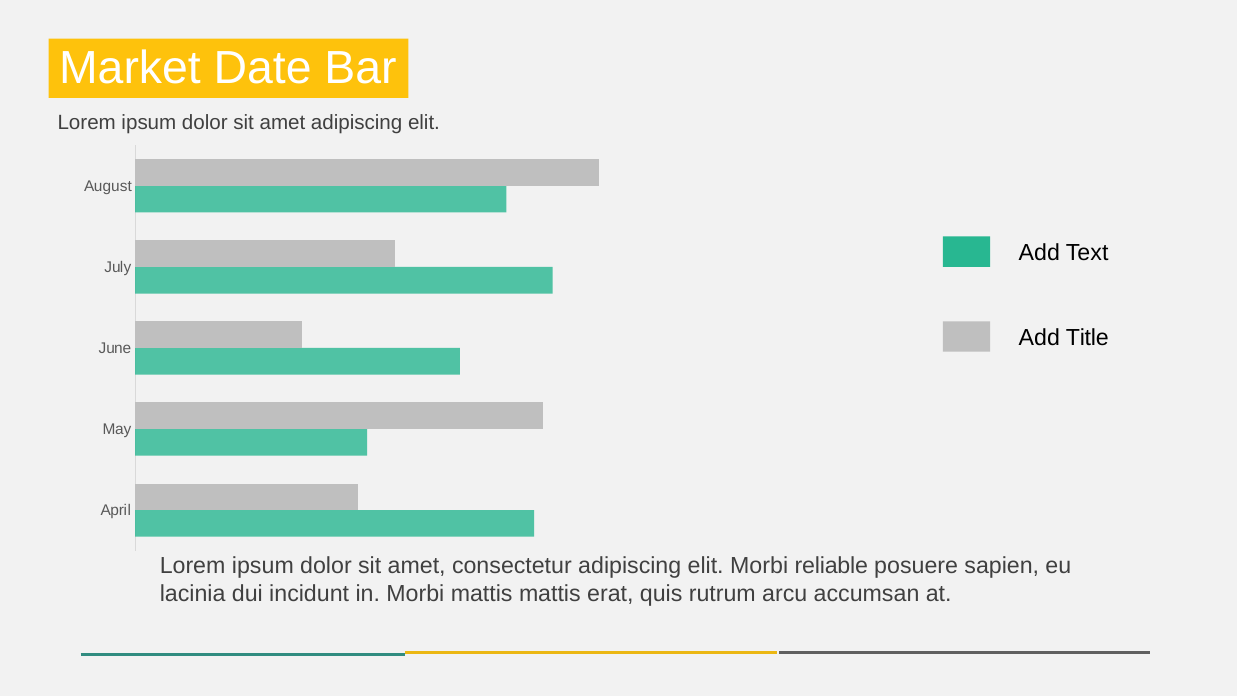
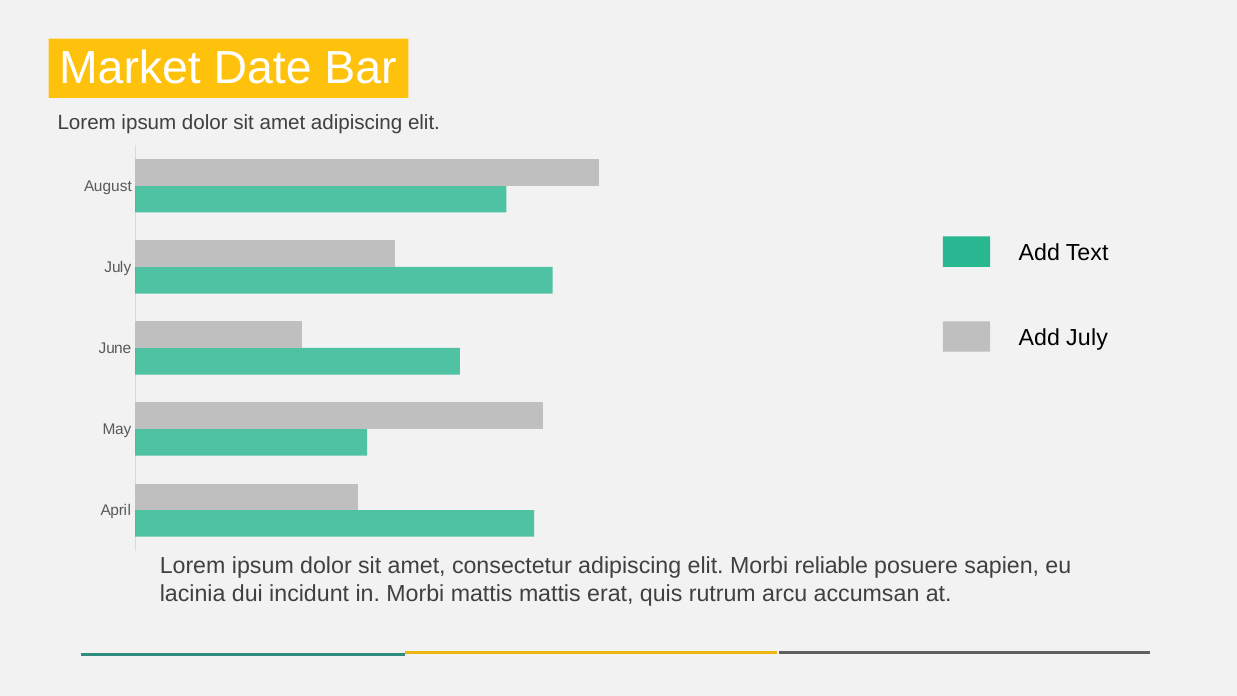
Add Title: Title -> July
